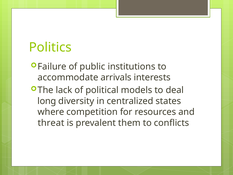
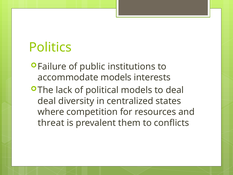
accommodate arrivals: arrivals -> models
long at (47, 101): long -> deal
